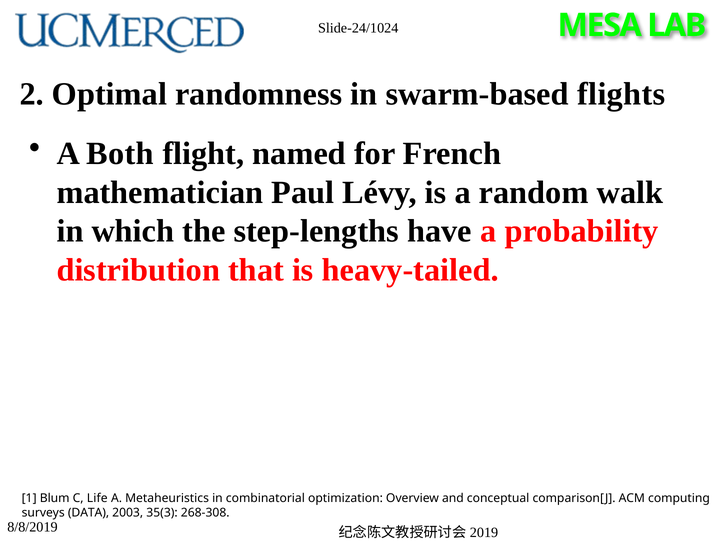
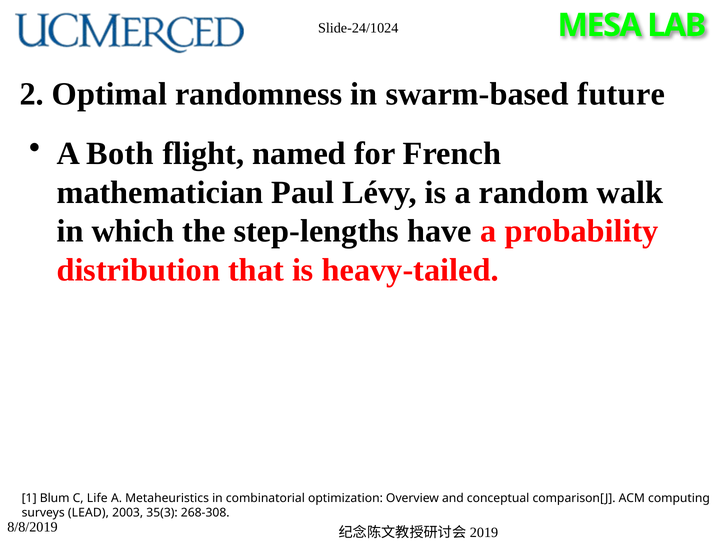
flights: flights -> future
DATA: DATA -> LEAD
